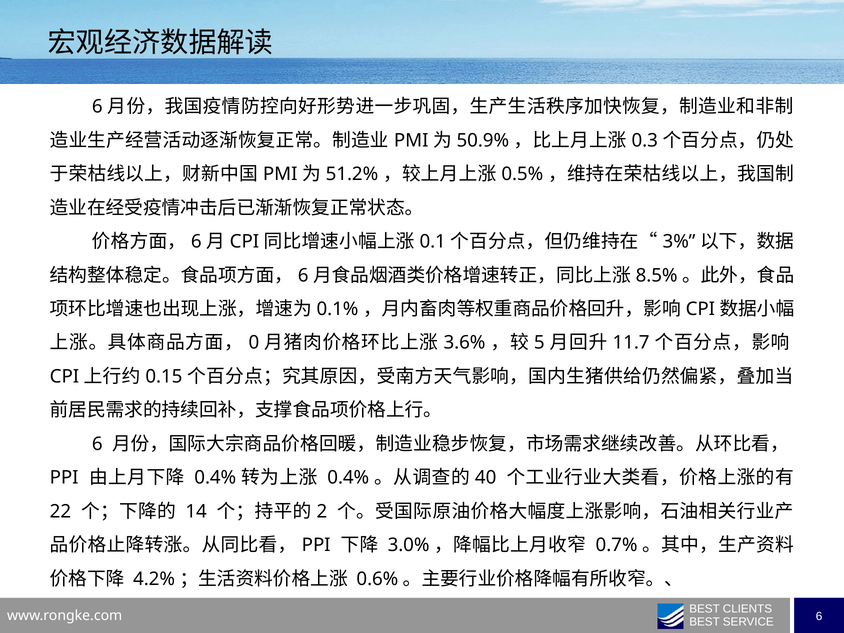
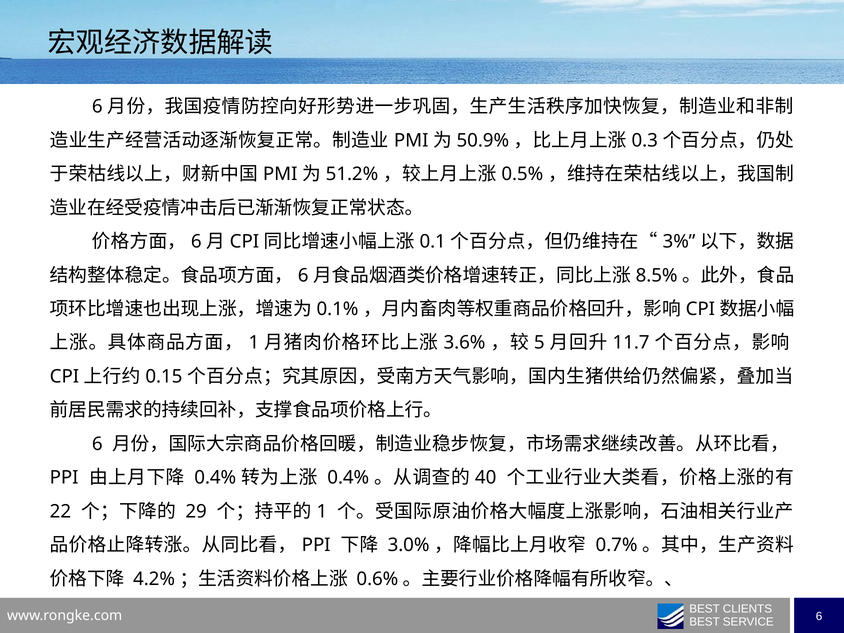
0 at (254, 343): 0 -> 1
14: 14 -> 29
2 at (322, 511): 2 -> 1
